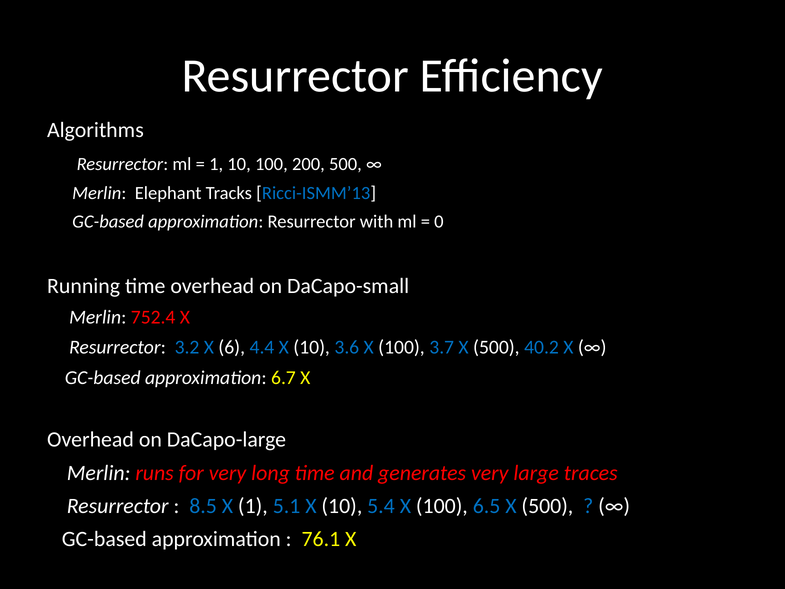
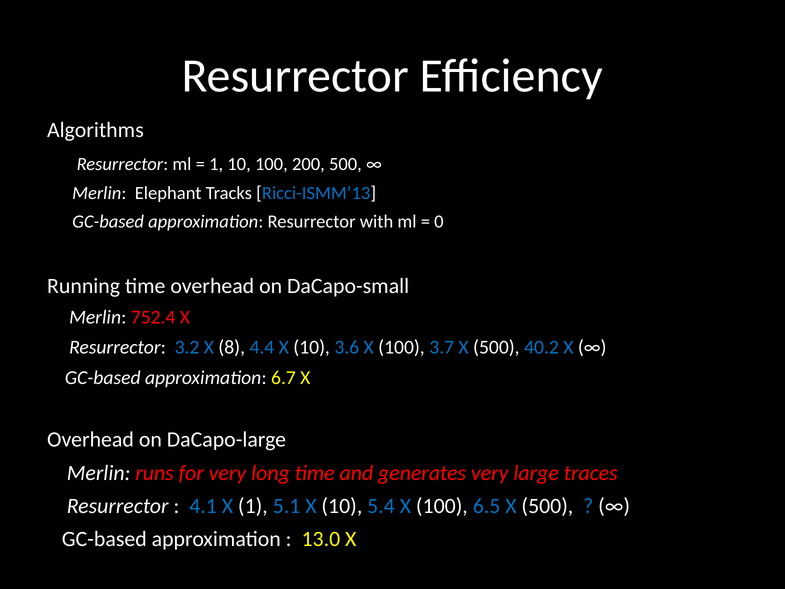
6: 6 -> 8
8.5: 8.5 -> 4.1
76.1: 76.1 -> 13.0
